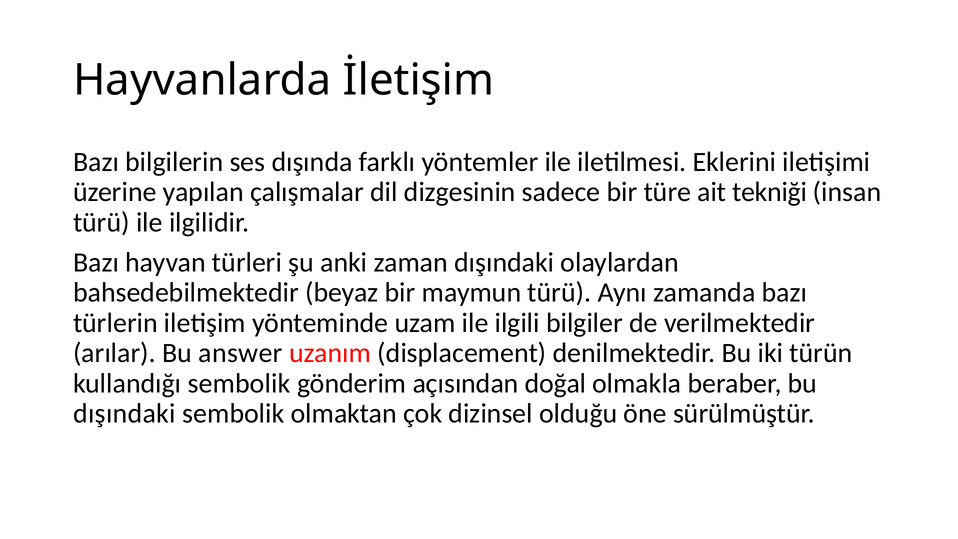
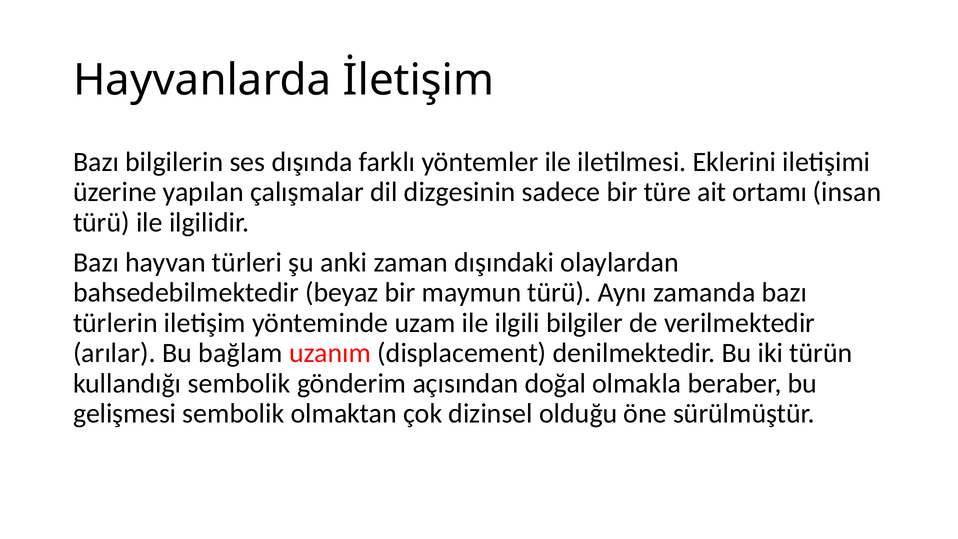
tekniği: tekniği -> ortamı
answer: answer -> bağlam
dışındaki at (124, 413): dışındaki -> gelişmesi
